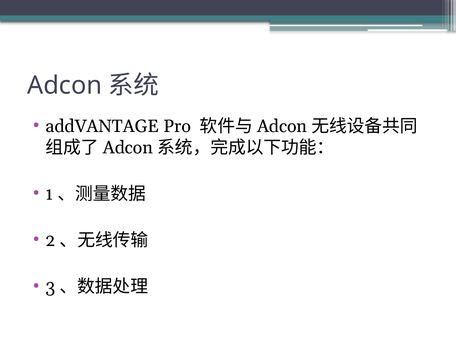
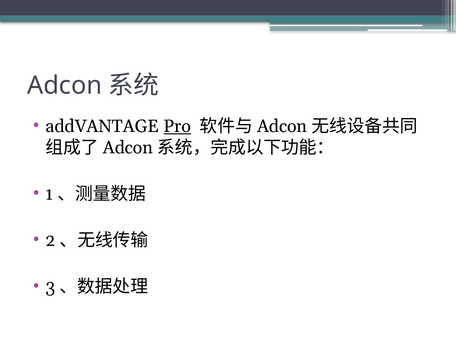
Pro underline: none -> present
